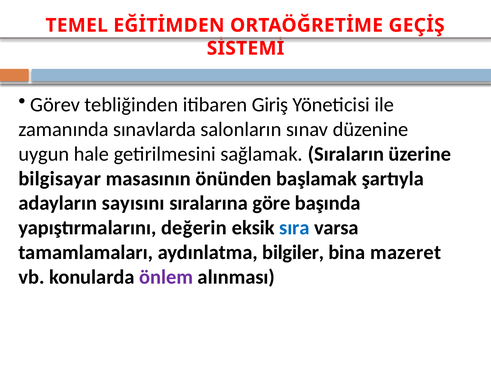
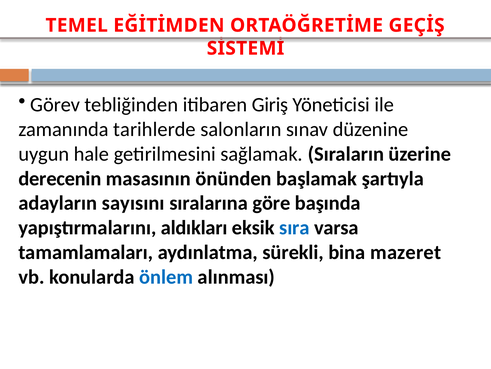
sınavlarda: sınavlarda -> tarihlerde
bilgisayar: bilgisayar -> derecenin
değerin: değerin -> aldıkları
bilgiler: bilgiler -> sürekli
önlem colour: purple -> blue
